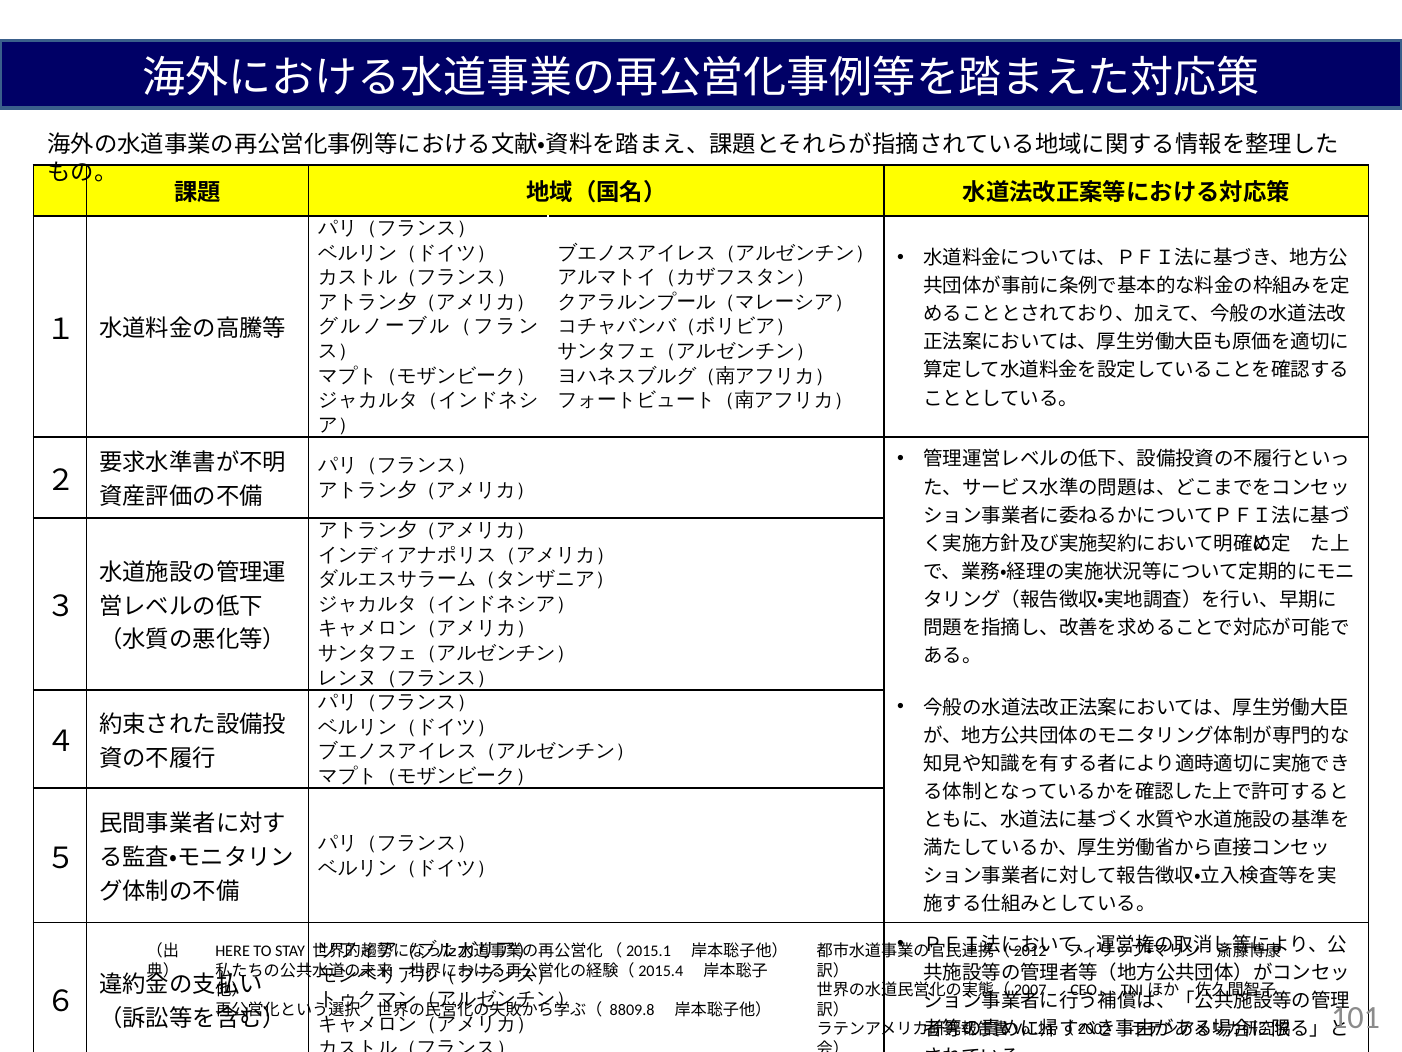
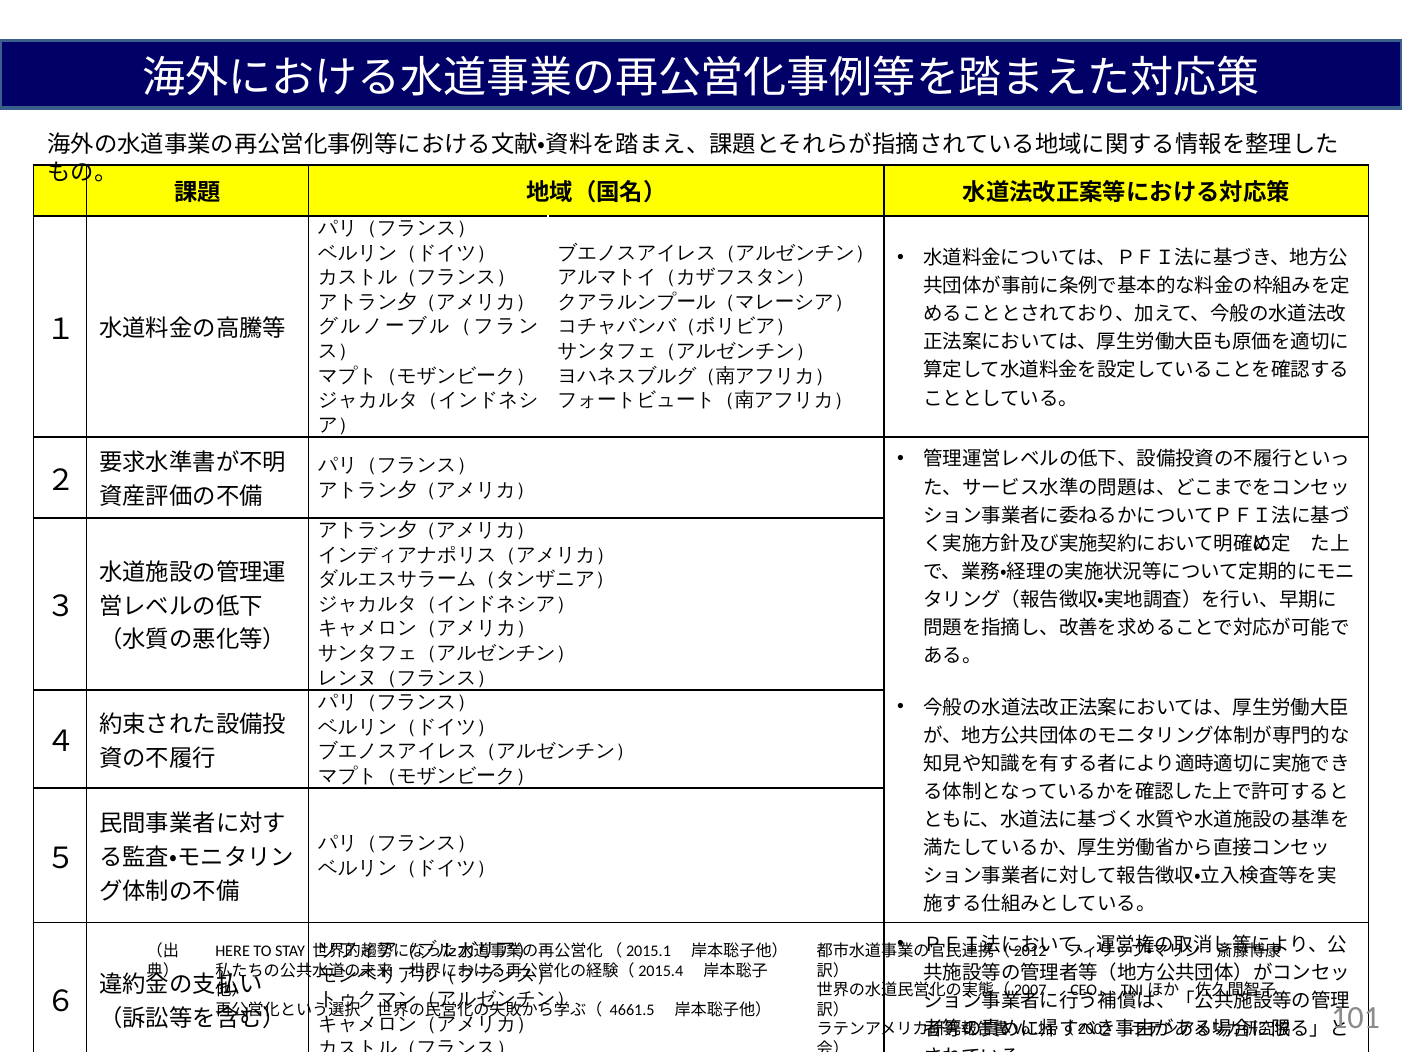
8809.8: 8809.8 -> 4661.5
